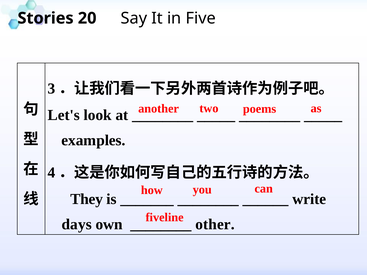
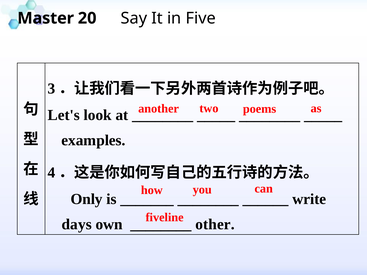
Stories: Stories -> Master
They: They -> Only
